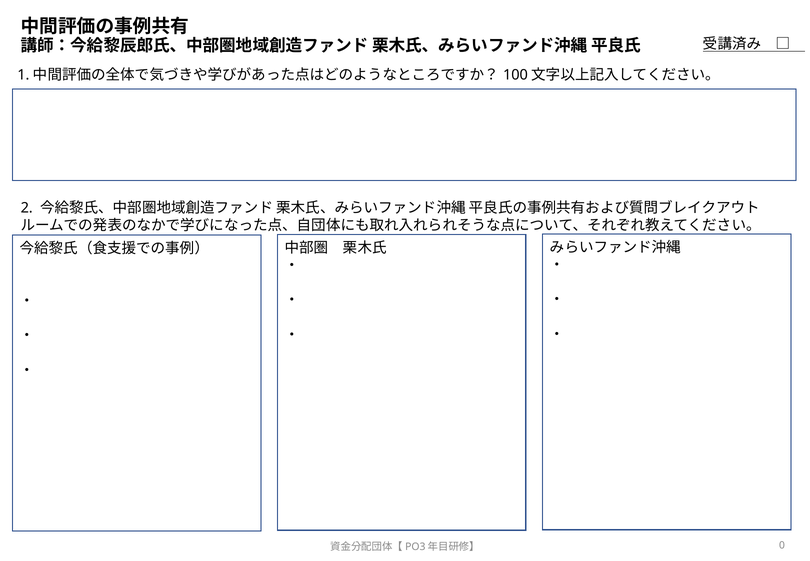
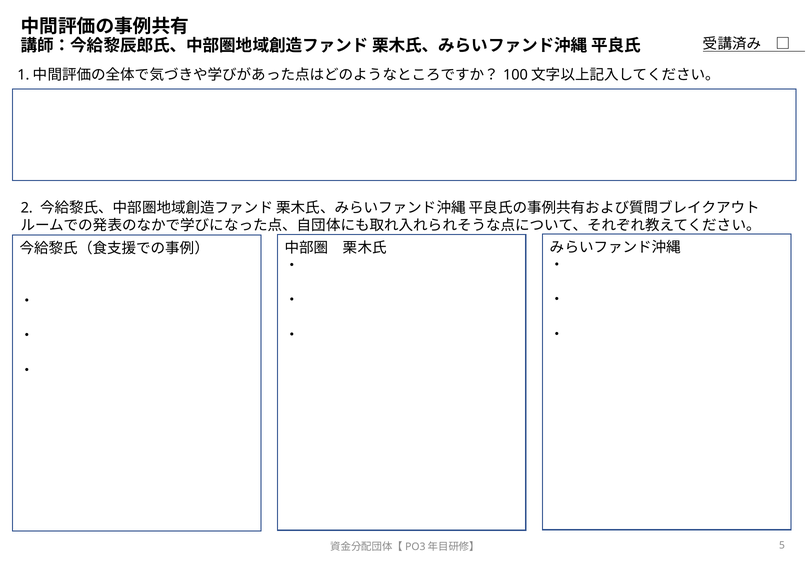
0: 0 -> 5
